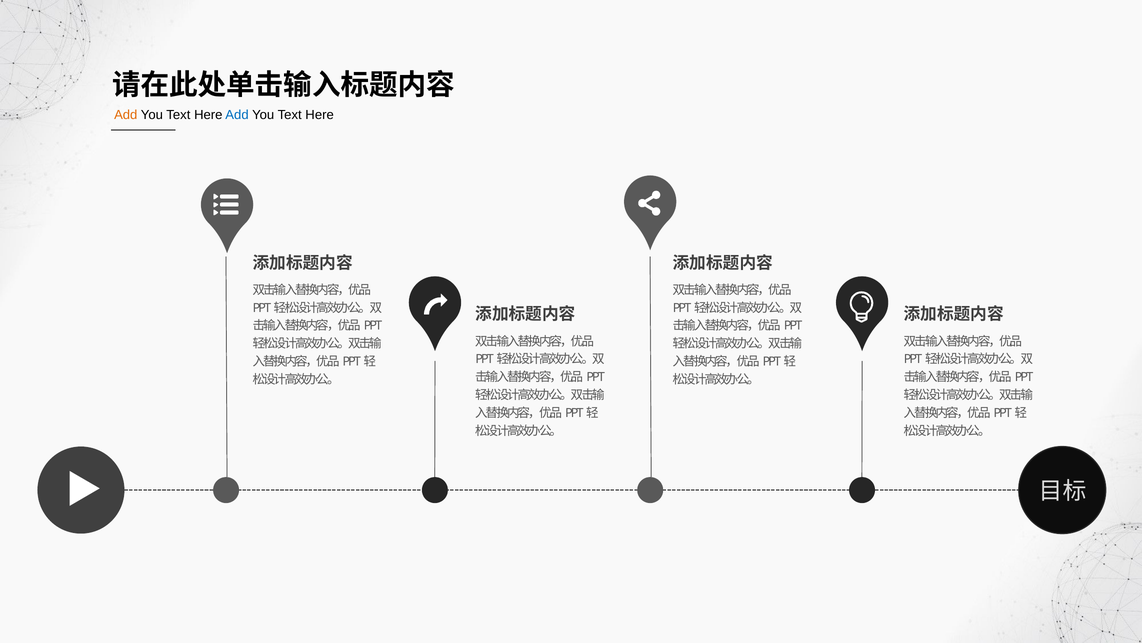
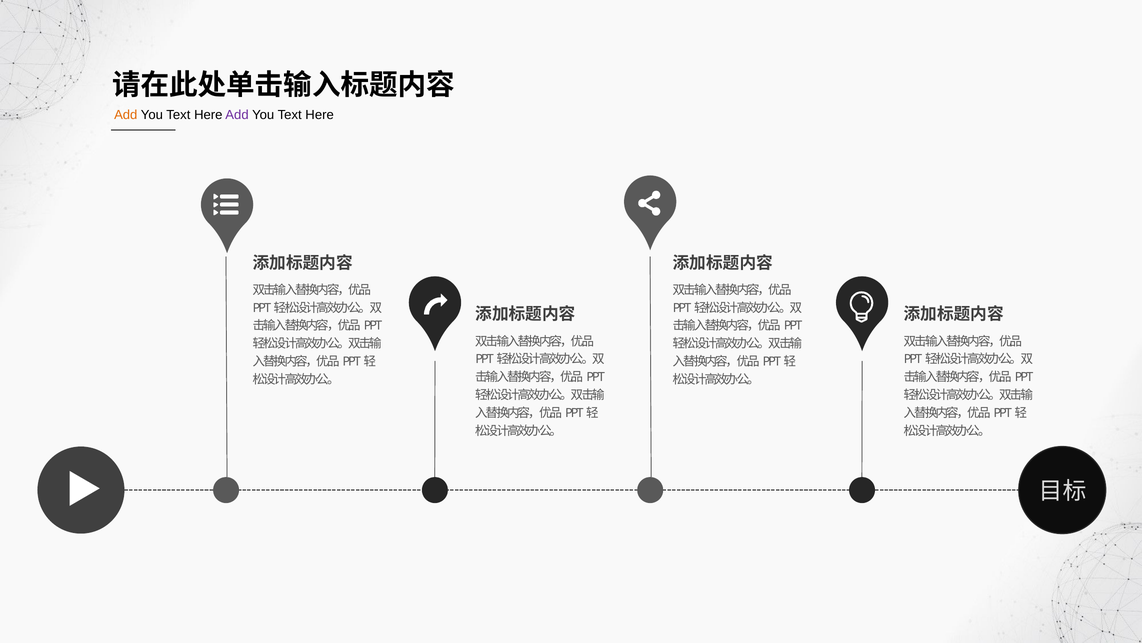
Add at (237, 115) colour: blue -> purple
